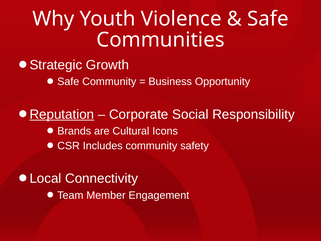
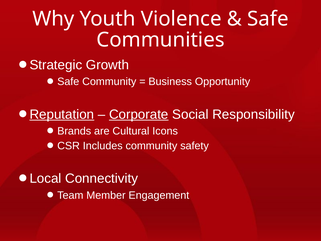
Corporate underline: none -> present
